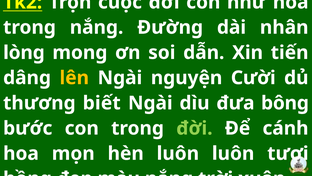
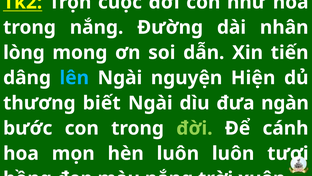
lên colour: yellow -> light blue
Cười: Cười -> Hiện
bông: bông -> ngàn
